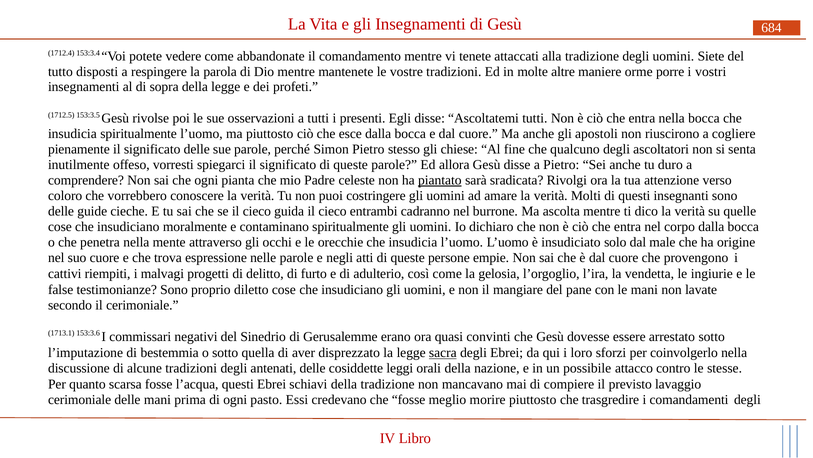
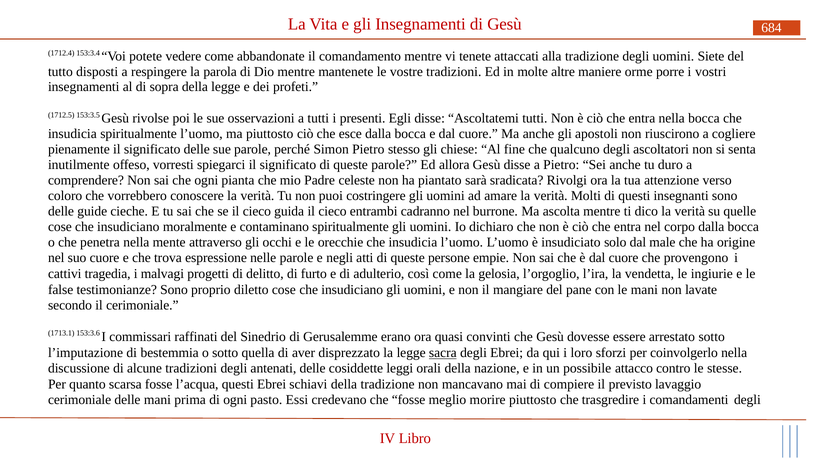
piantato underline: present -> none
riempiti: riempiti -> tragedia
negativi: negativi -> raffinati
